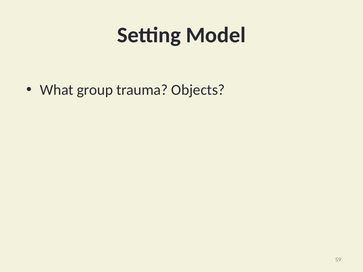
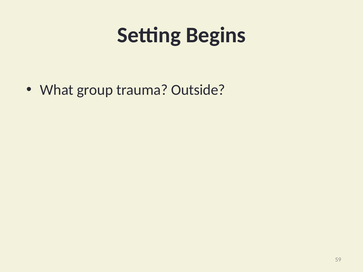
Model: Model -> Begins
Objects: Objects -> Outside
